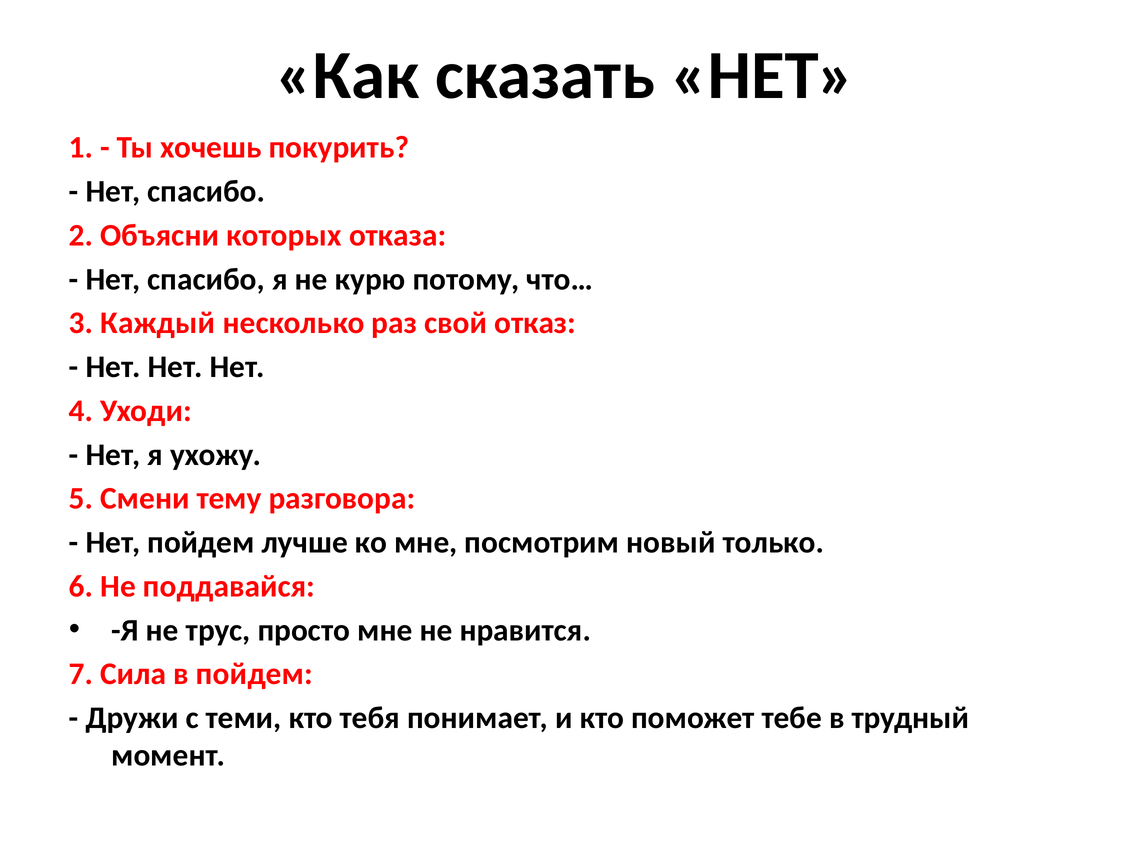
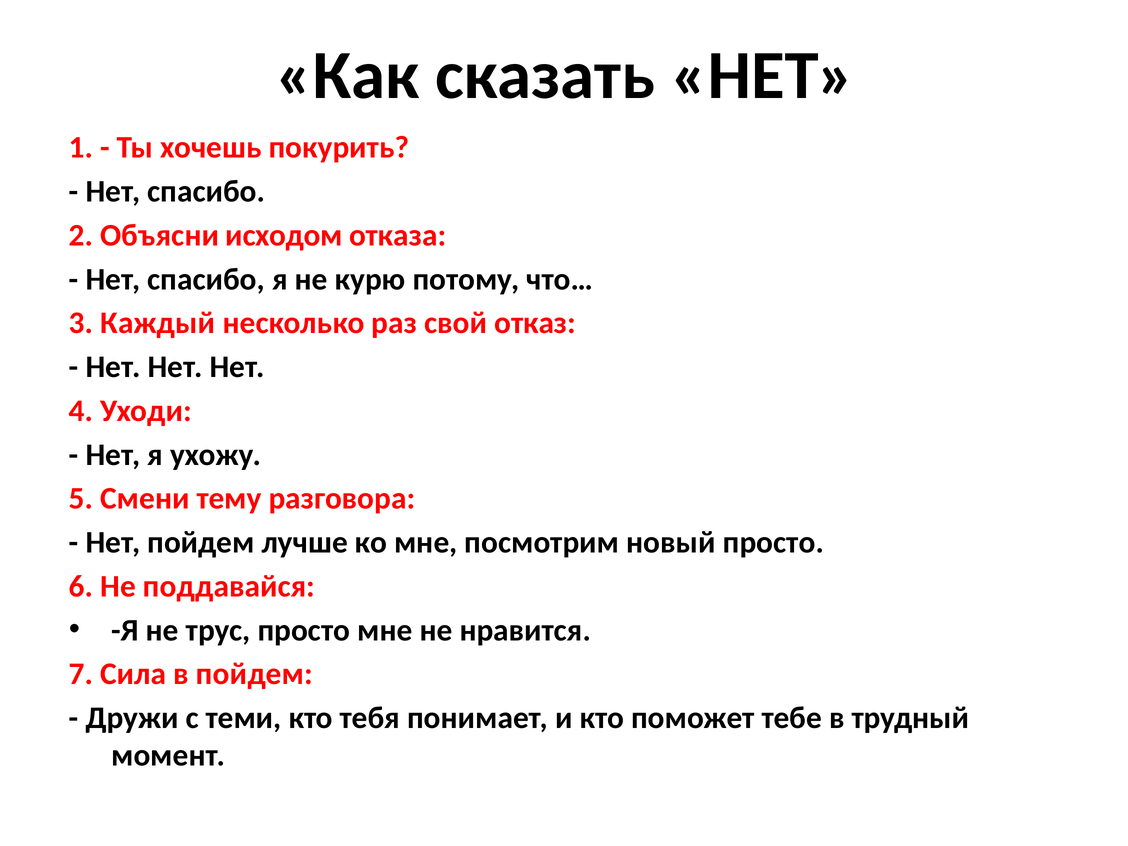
которых: которых -> исходом
новый только: только -> просто
